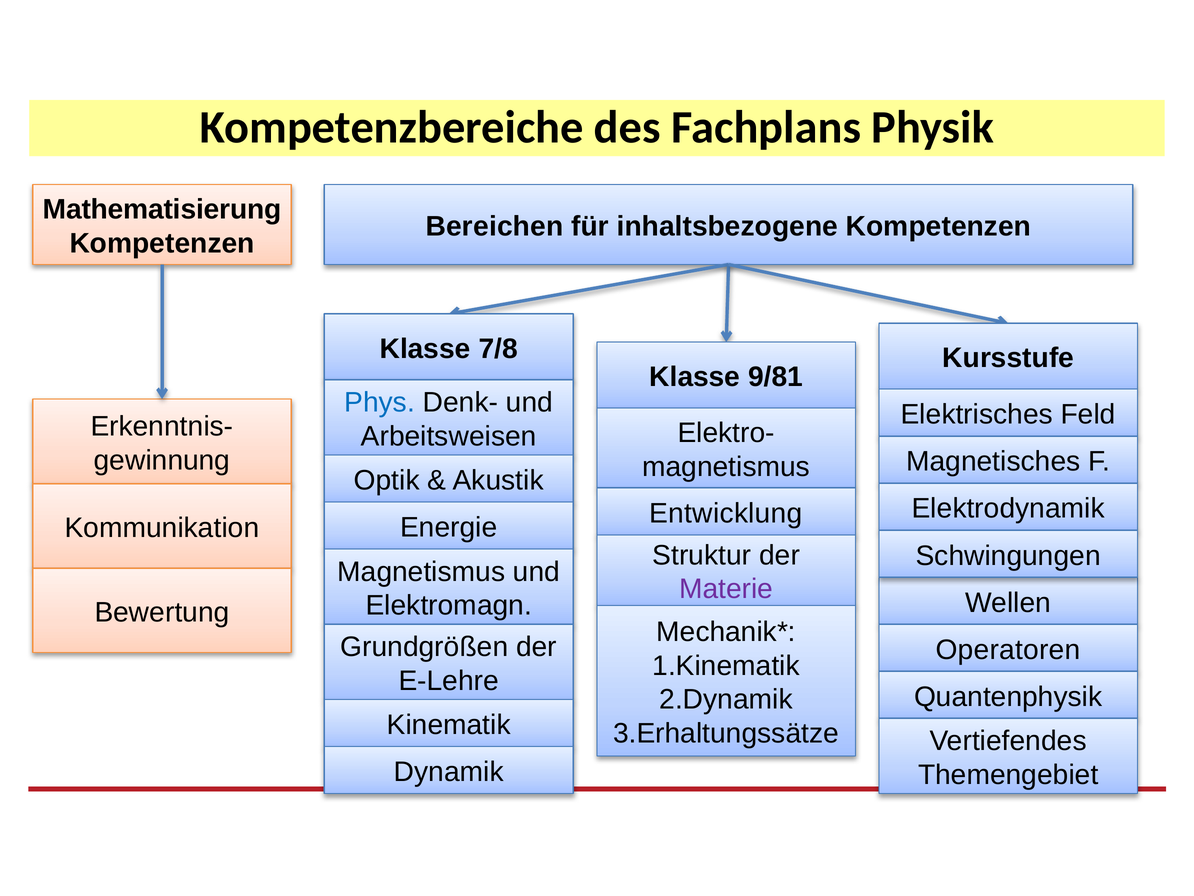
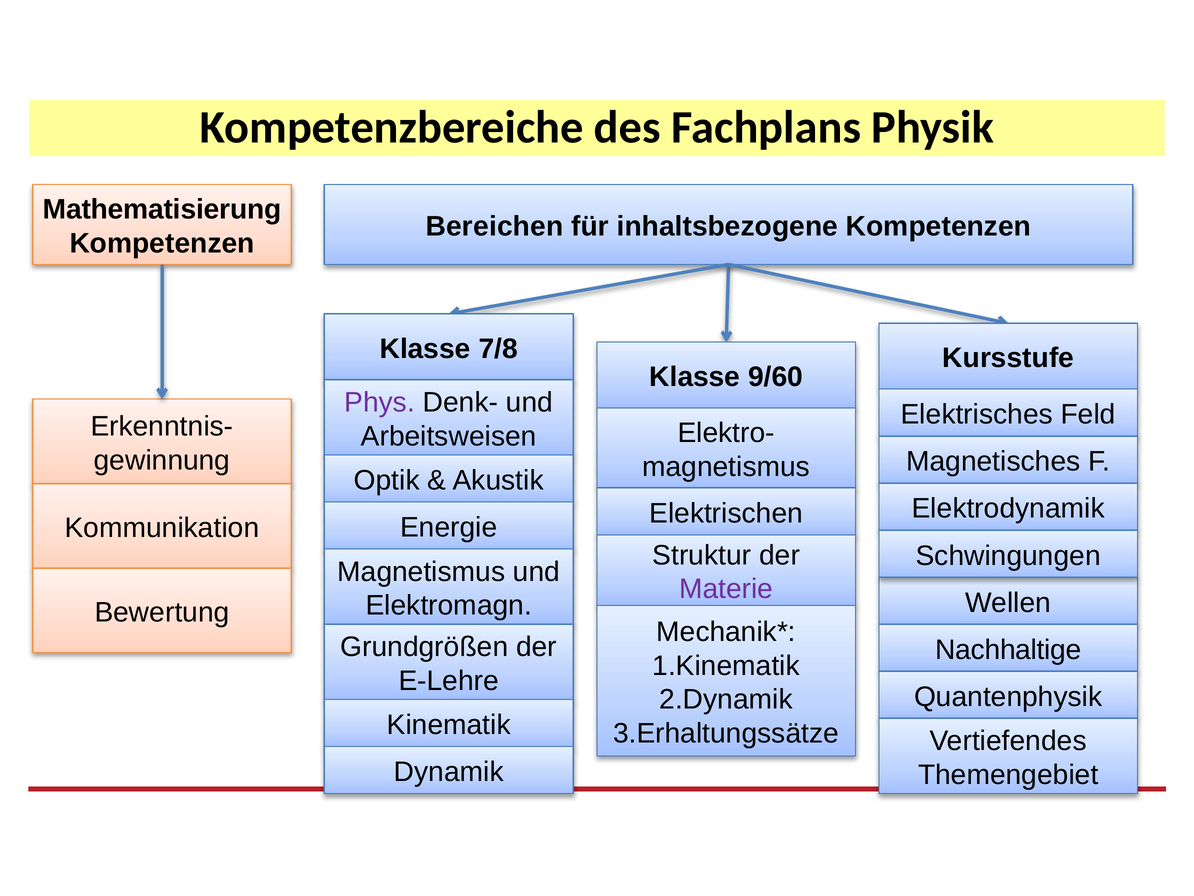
9/81: 9/81 -> 9/60
Phys colour: blue -> purple
Entwicklung: Entwicklung -> Elektrischen
Operatoren: Operatoren -> Nachhaltige
